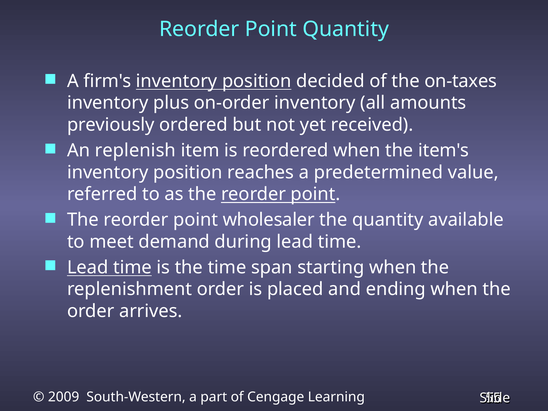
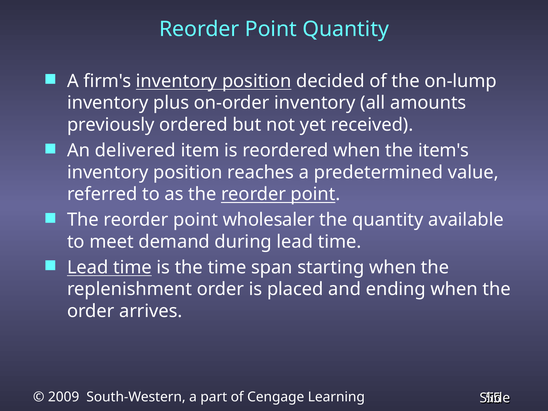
on-taxes: on-taxes -> on-lump
replenish: replenish -> delivered
